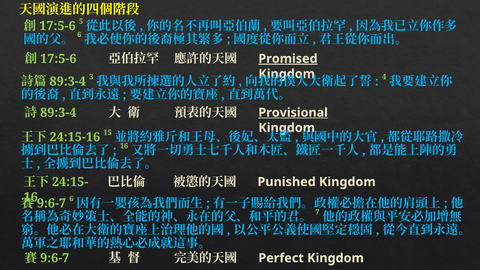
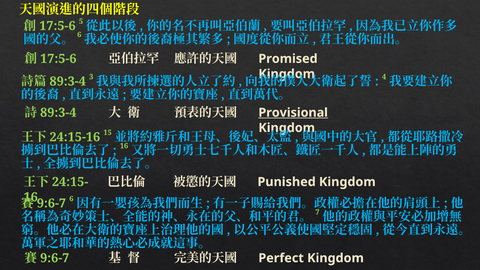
Promised underline: present -> none
